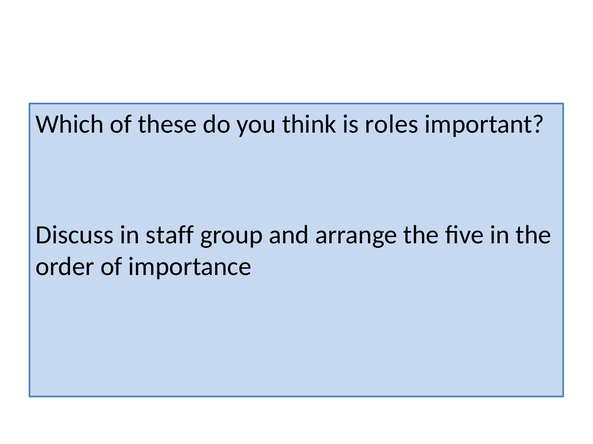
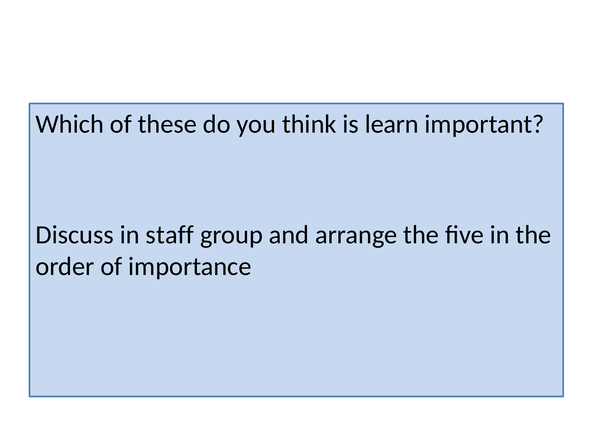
roles: roles -> learn
